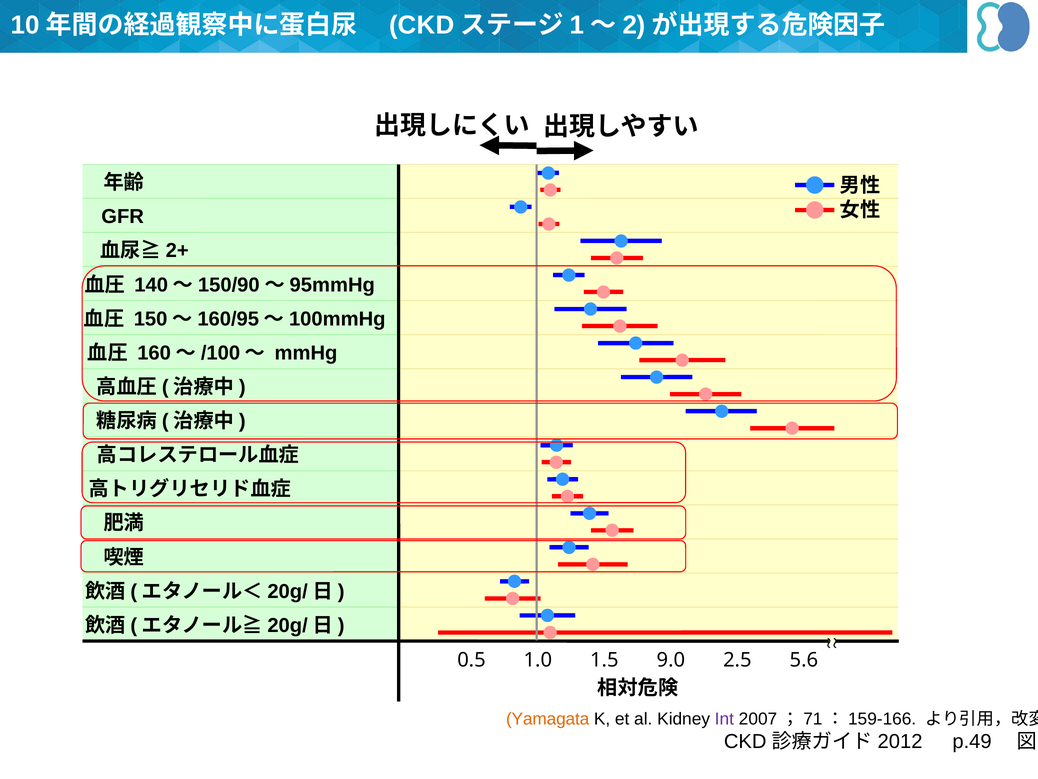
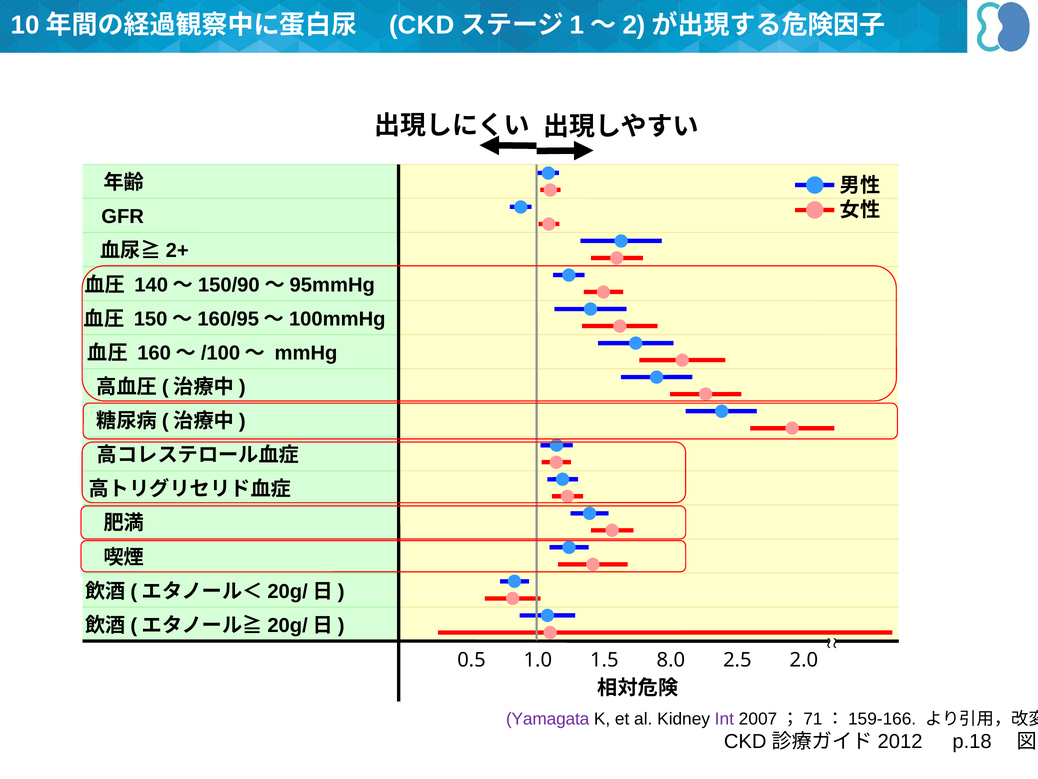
9.0: 9.0 -> 8.0
5.6: 5.6 -> 2.0
Yamagata colour: orange -> purple
p.49: p.49 -> p.18
